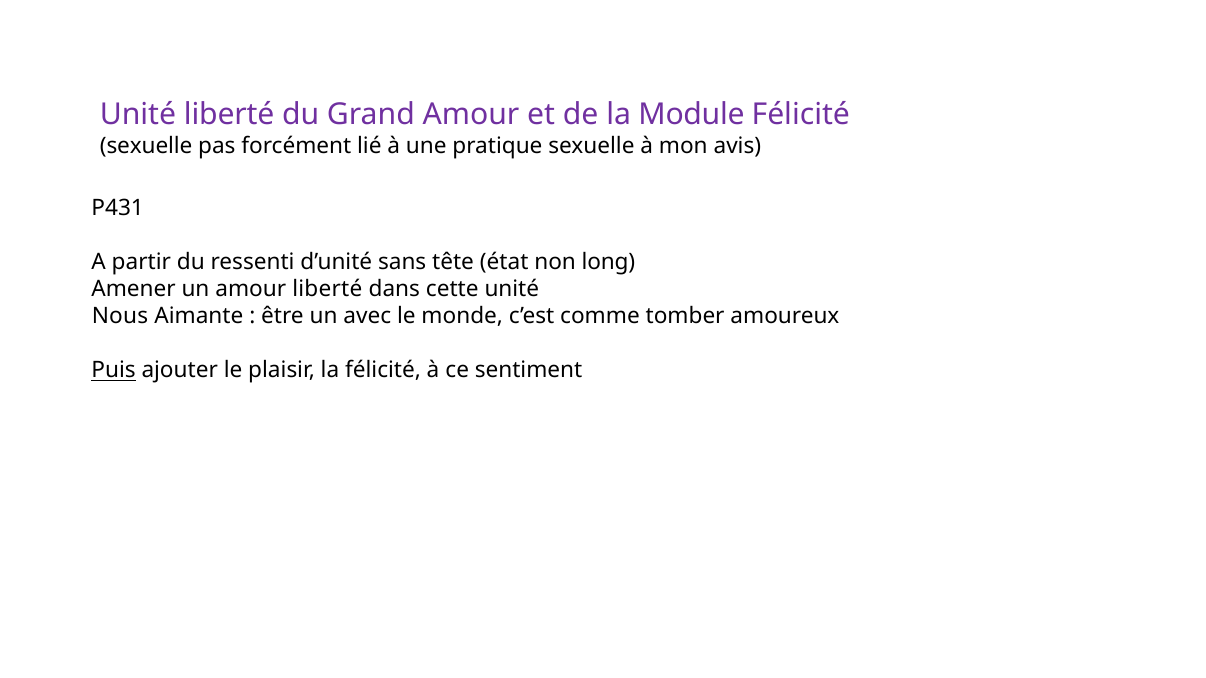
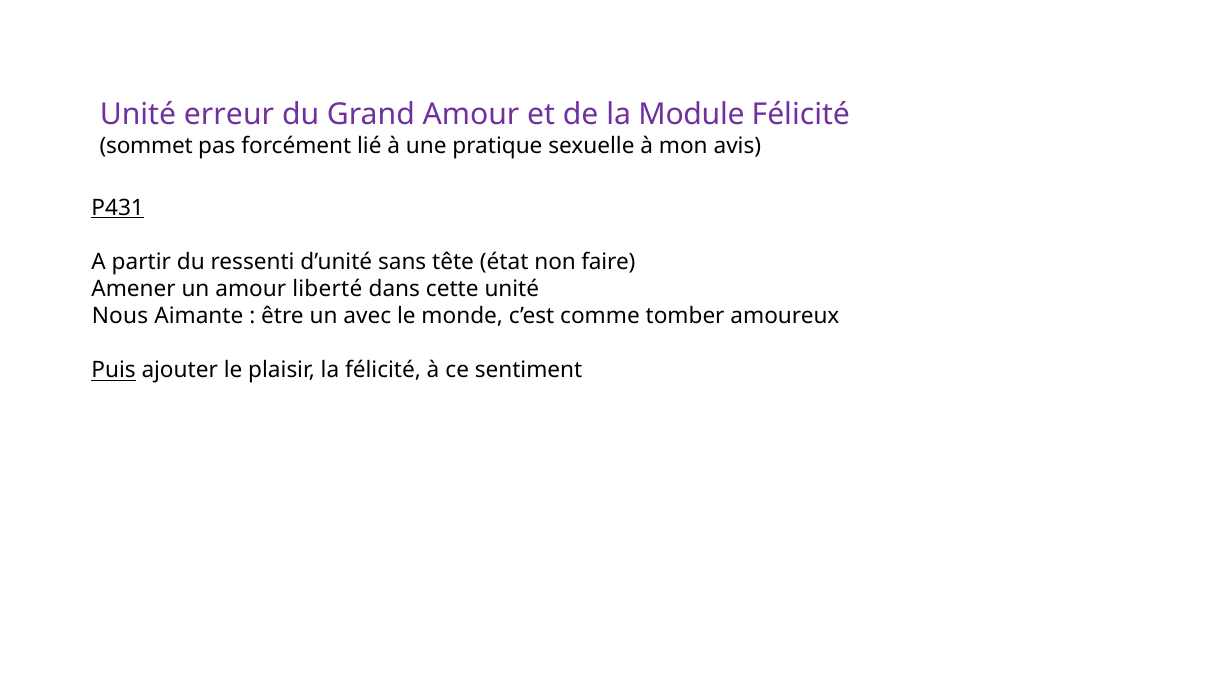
Unité liberté: liberté -> erreur
sexuelle at (146, 146): sexuelle -> sommet
P431 underline: none -> present
long: long -> faire
